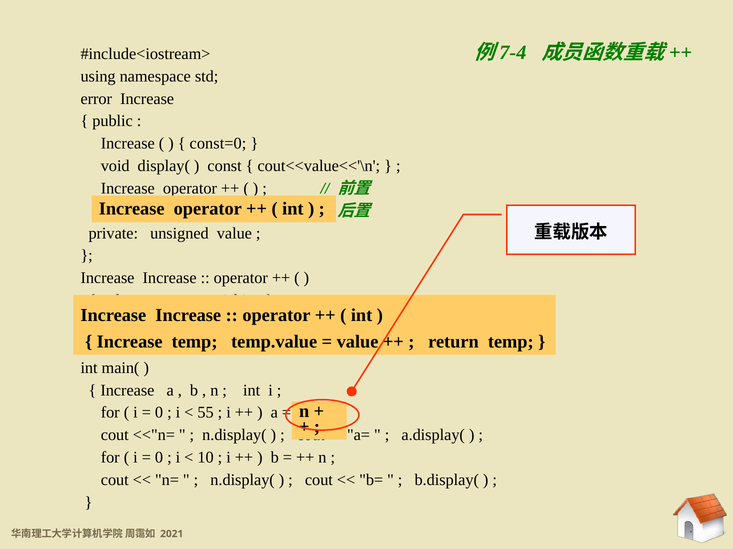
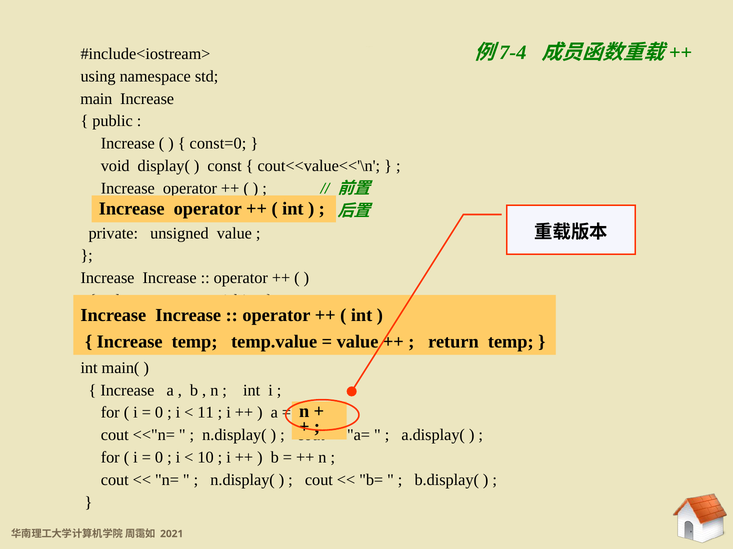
error: error -> main
55: 55 -> 11
